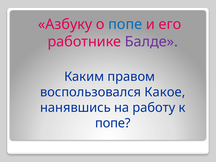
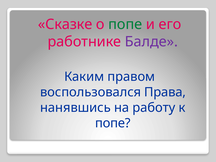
Азбуку: Азбуку -> Сказке
попе at (125, 24) colour: blue -> green
Какое: Какое -> Права
